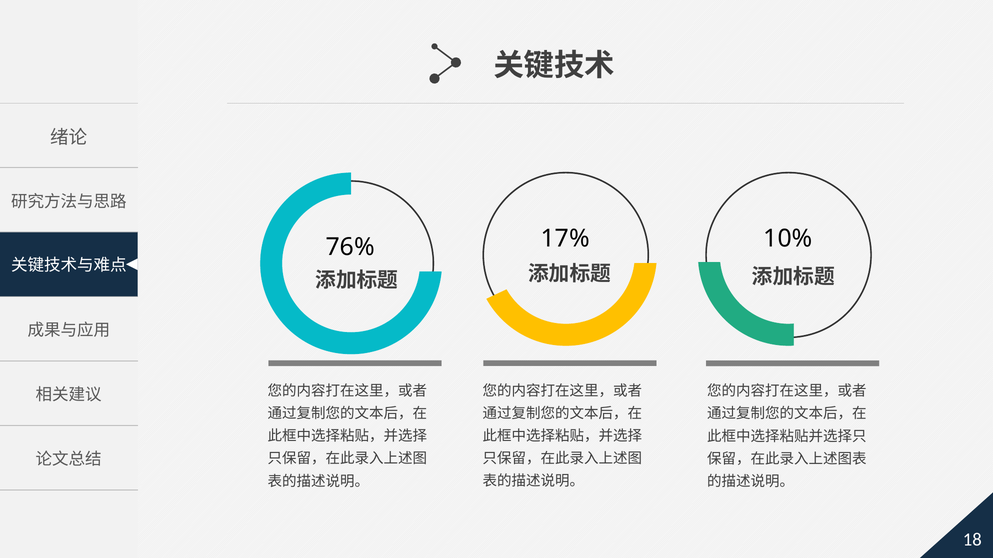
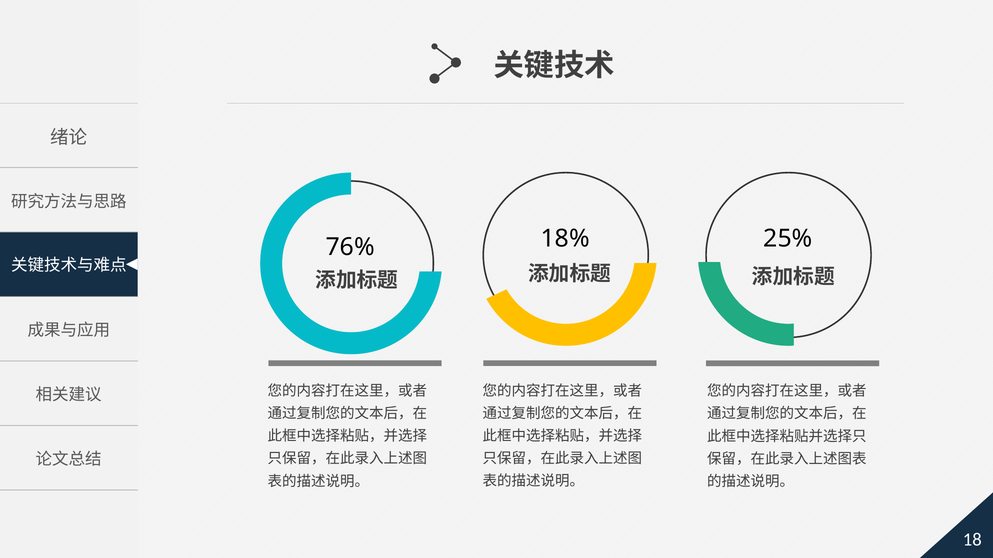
17%: 17% -> 18%
10%: 10% -> 25%
